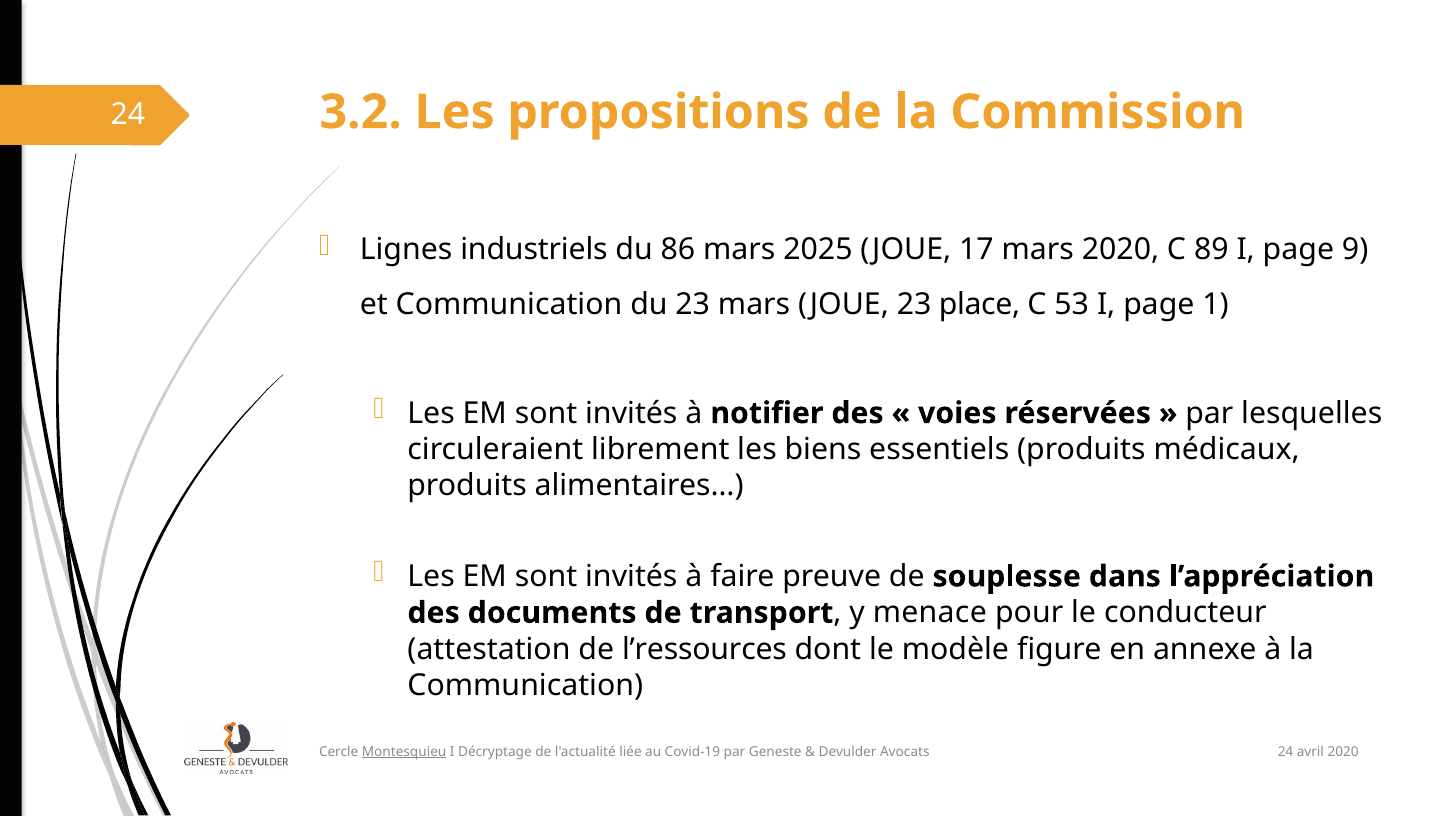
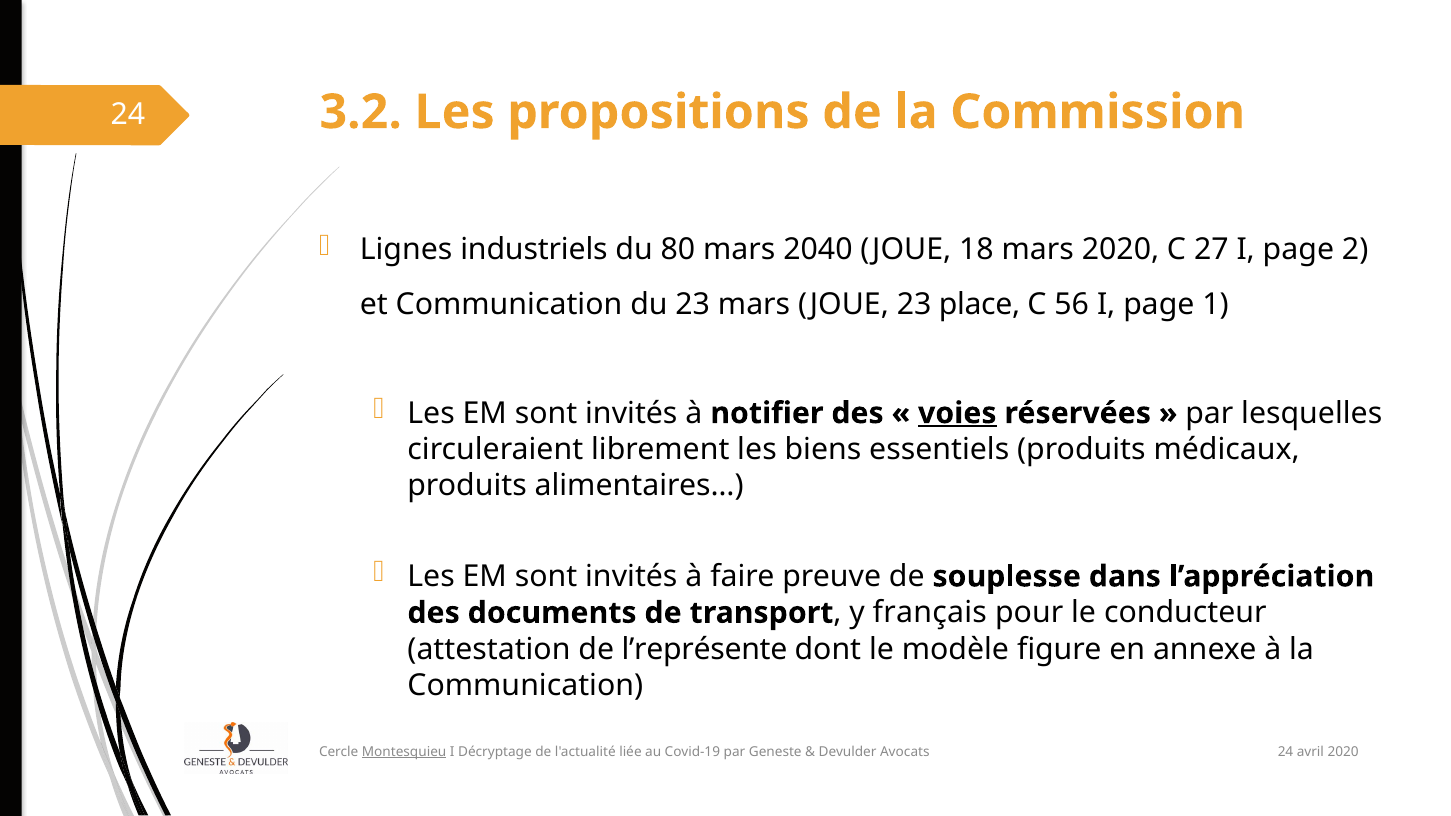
86: 86 -> 80
2025: 2025 -> 2040
17: 17 -> 18
89: 89 -> 27
9: 9 -> 2
53: 53 -> 56
voies underline: none -> present
menace: menace -> français
l’ressources: l’ressources -> l’représente
